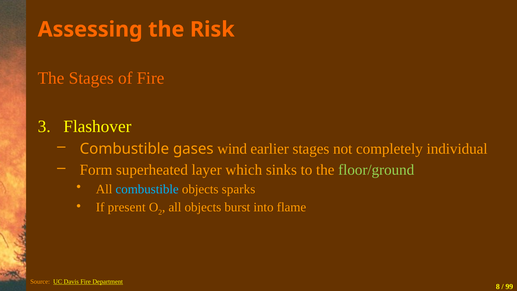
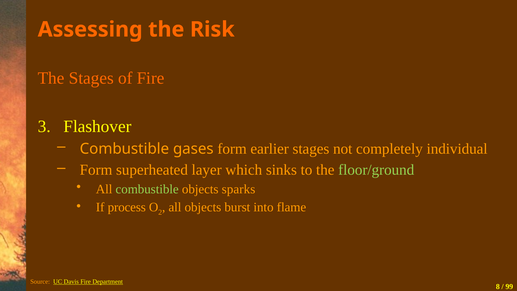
gases wind: wind -> form
combustible at (147, 189) colour: light blue -> light green
present: present -> process
